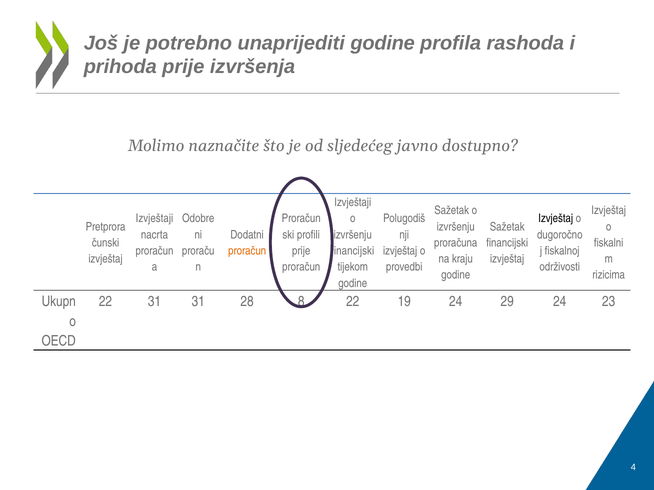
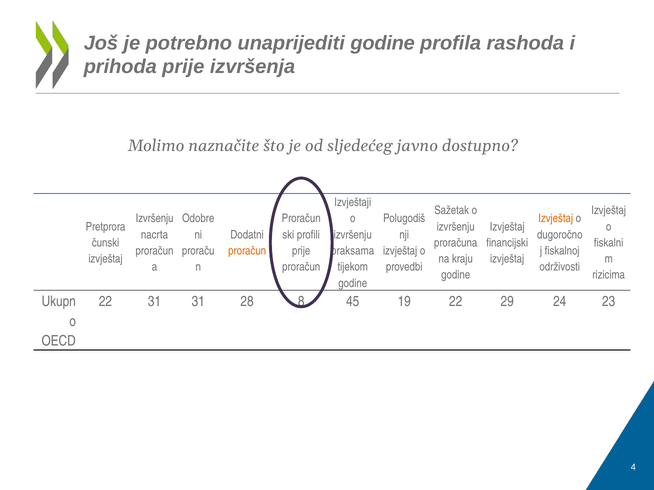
Izvještaji at (154, 219): Izvještaji -> Izvršenju
Izvještaj at (556, 219) colour: black -> orange
Sažetak at (507, 227): Sažetak -> Izvještaj
financijski at (353, 251): financijski -> praksama
22 at (353, 302): 22 -> 45
19 24: 24 -> 22
